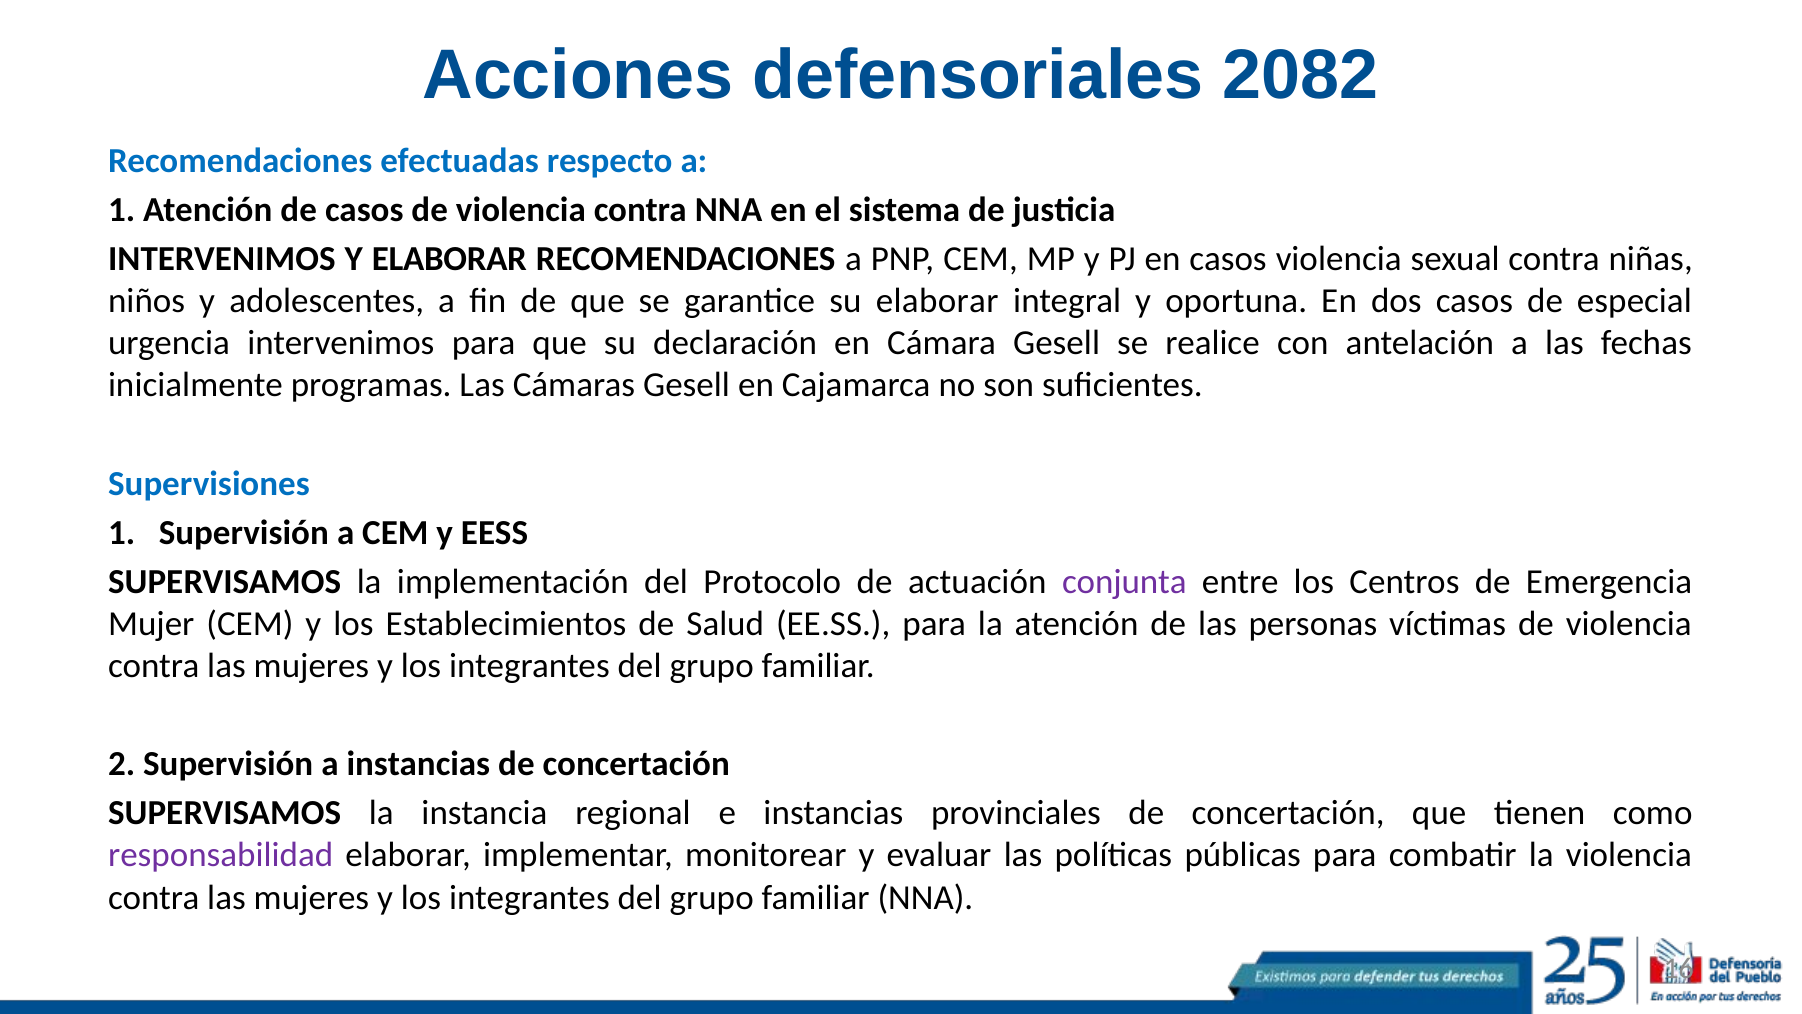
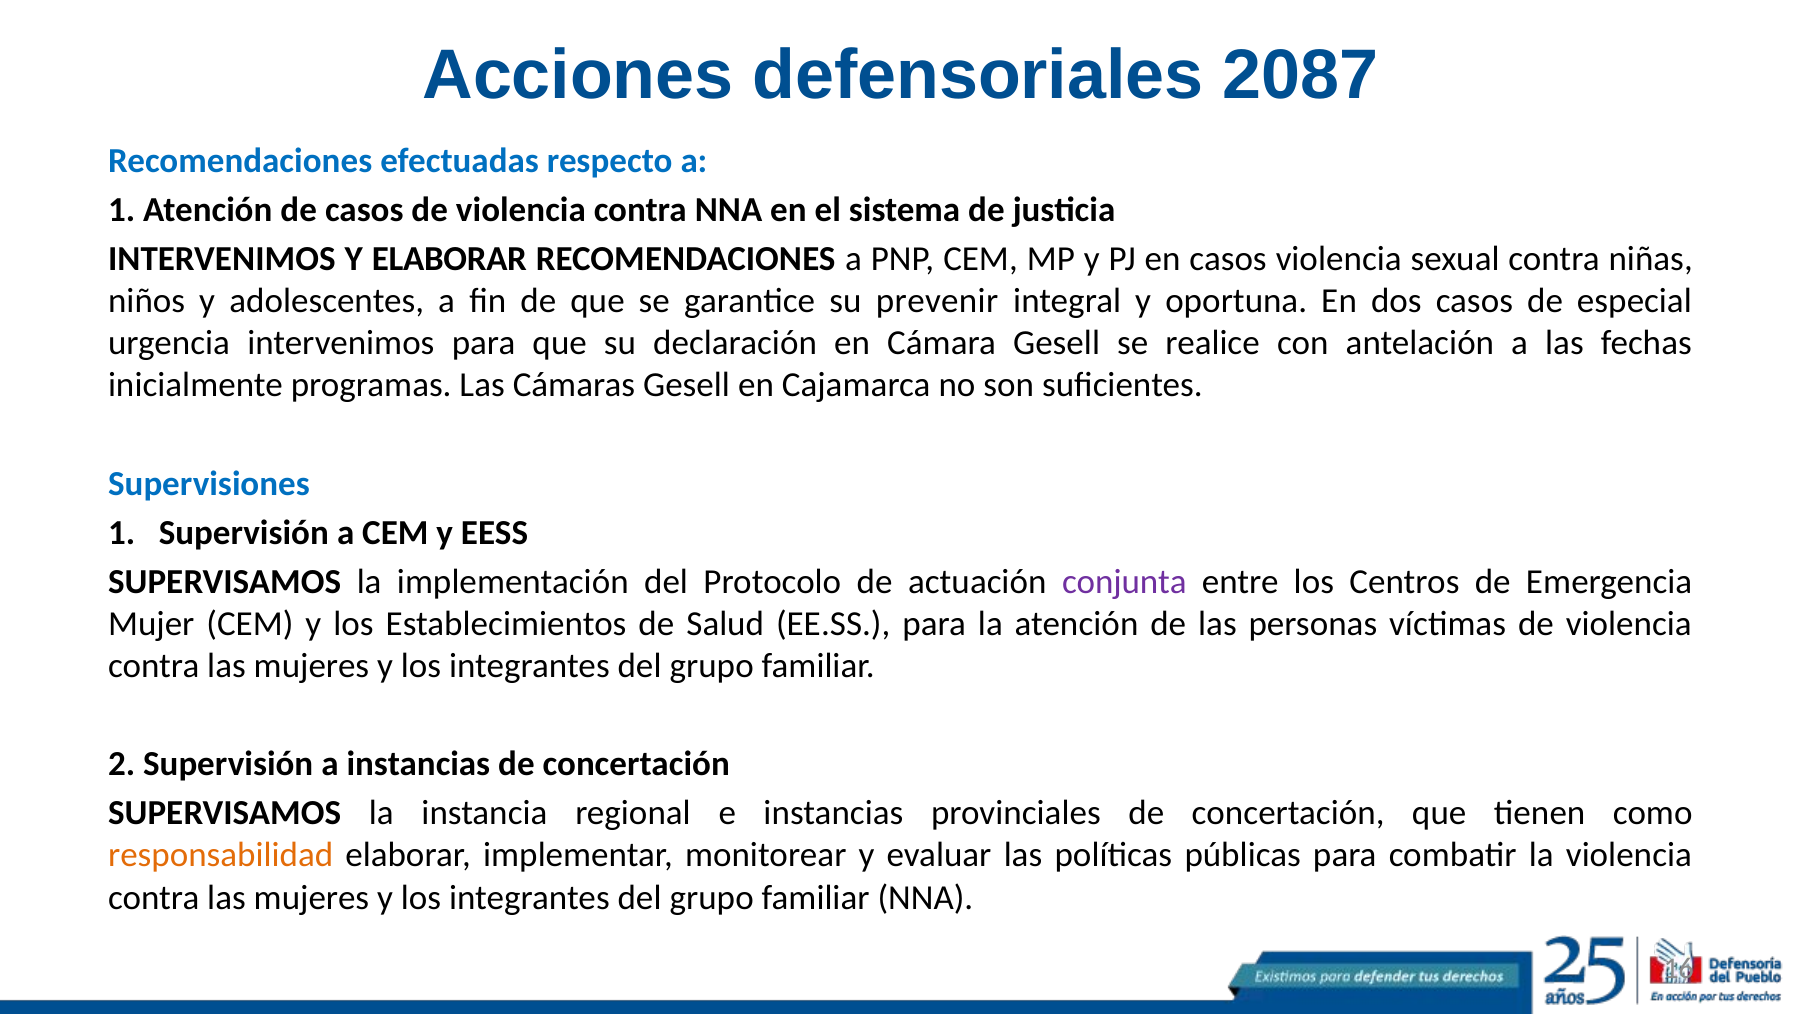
2082: 2082 -> 2087
su elaborar: elaborar -> prevenir
responsabilidad colour: purple -> orange
